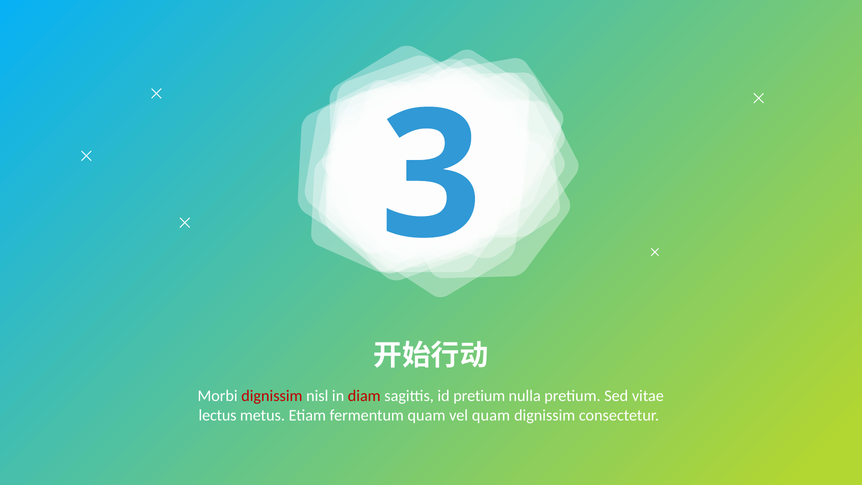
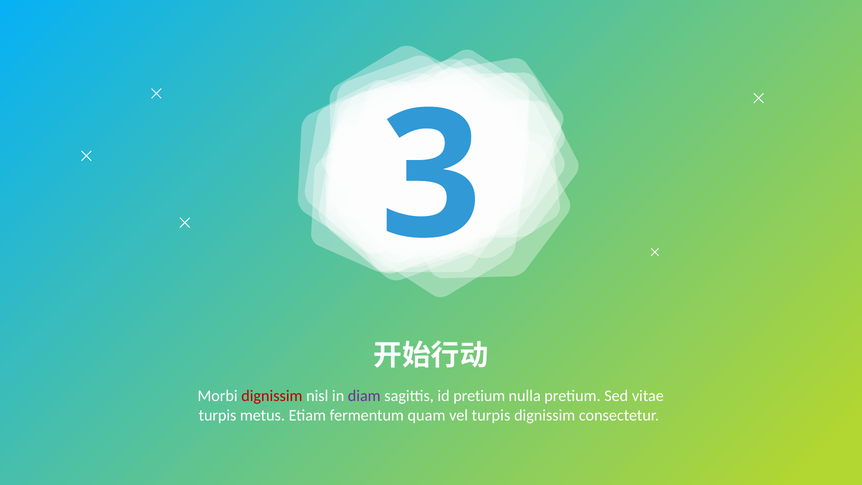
diam colour: red -> purple
lectus at (218, 415): lectus -> turpis
vel quam: quam -> turpis
